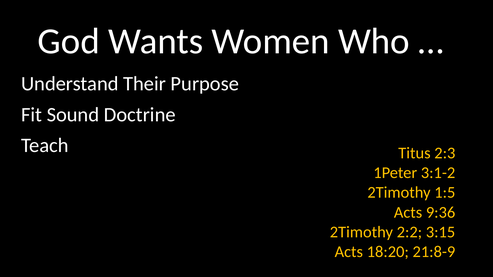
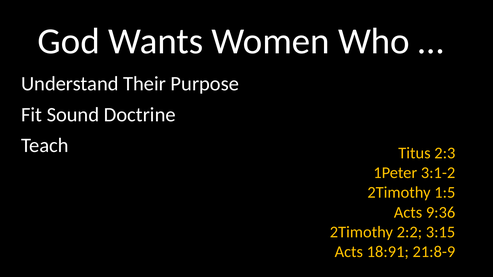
18:20: 18:20 -> 18:91
